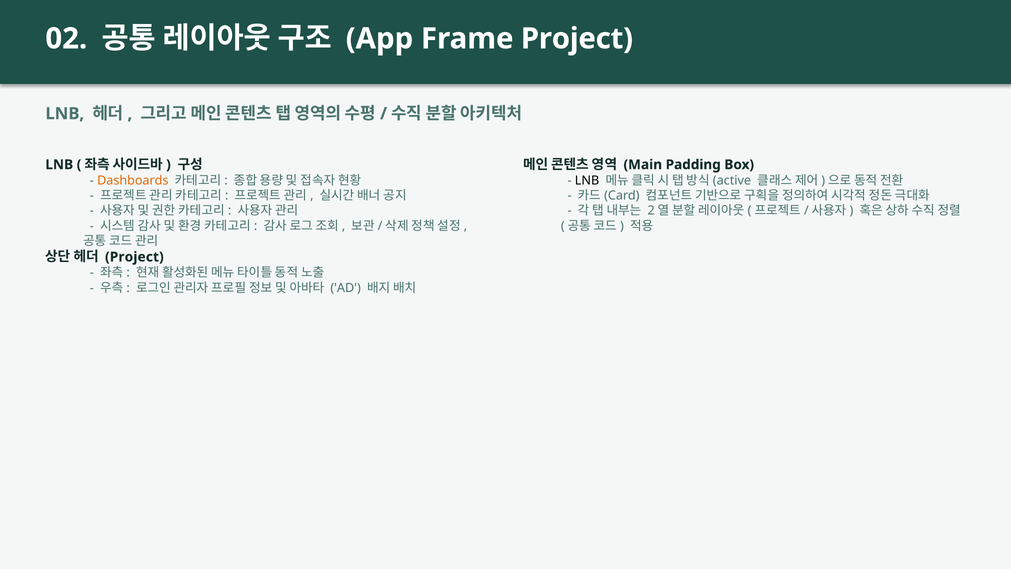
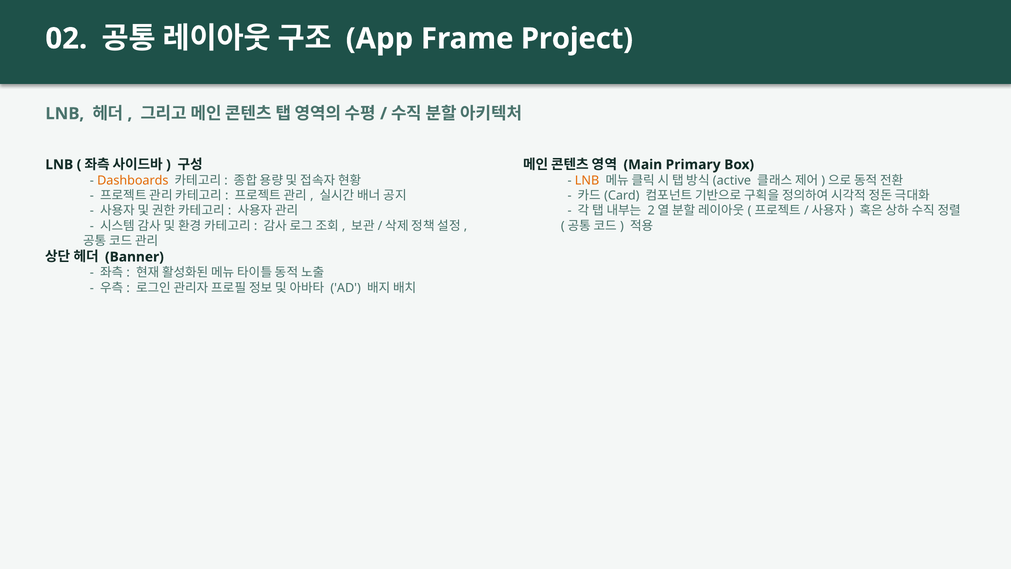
Padding: Padding -> Primary
LNB at (587, 180) colour: black -> orange
Project at (134, 257): Project -> Banner
